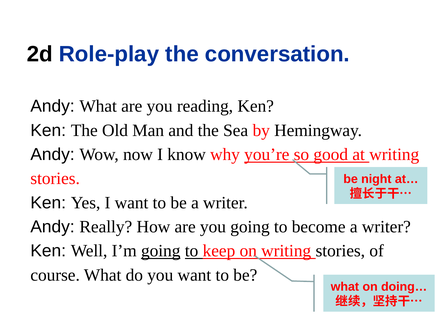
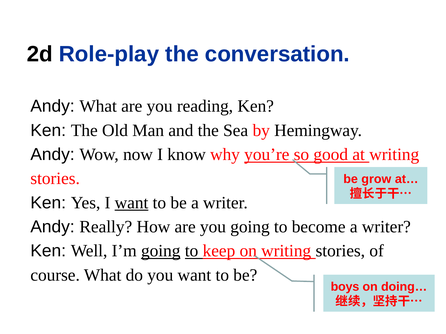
night: night -> grow
want at (132, 203) underline: none -> present
what at (345, 287): what -> boys
